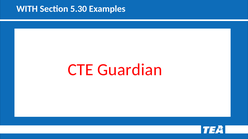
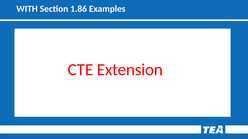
5.30: 5.30 -> 1.86
Guardian: Guardian -> Extension
